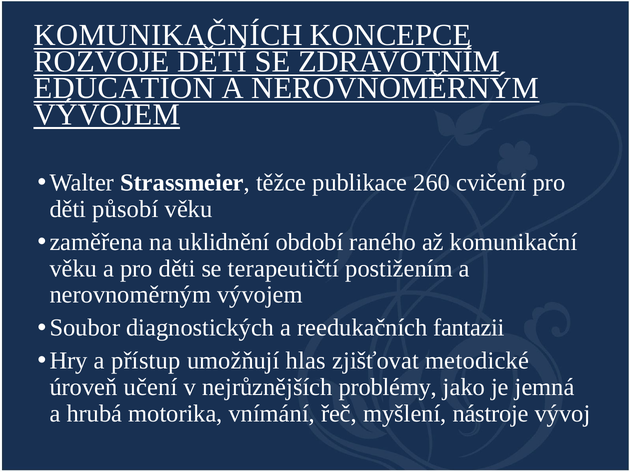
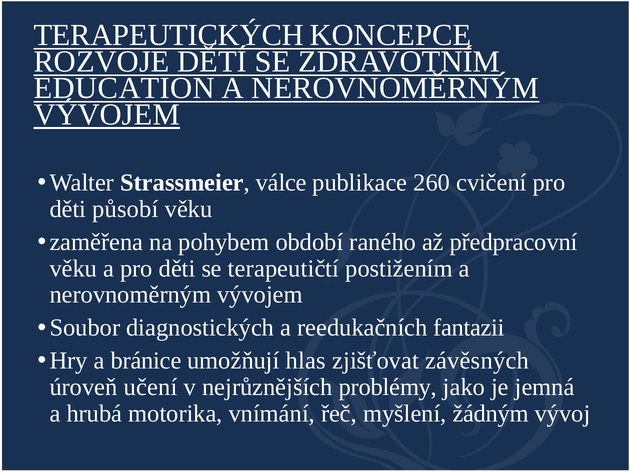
KOMUNIKAČNÍCH: KOMUNIKAČNÍCH -> TERAPEUTICKÝCH
těžce: těžce -> válce
uklidnění: uklidnění -> pohybem
komunikační: komunikační -> předpracovní
přístup: přístup -> bránice
metodické: metodické -> závěsných
nástroje: nástroje -> žádným
